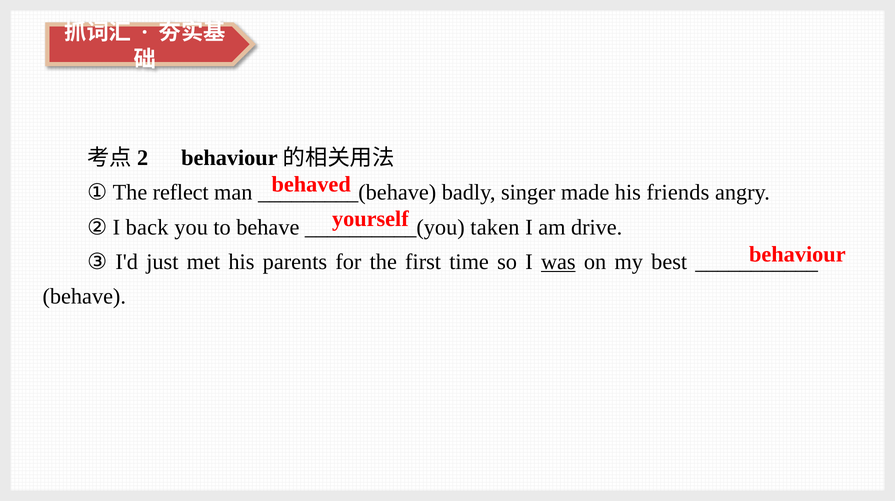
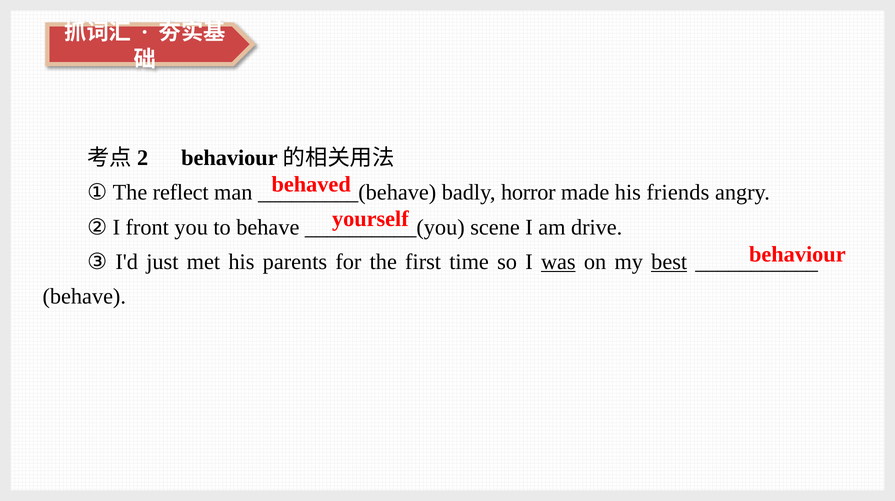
singer: singer -> horror
back: back -> front
taken: taken -> scene
best underline: none -> present
